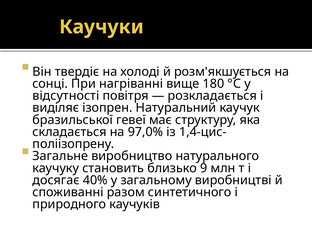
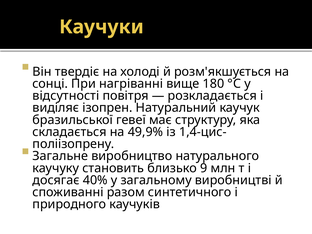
97,0%: 97,0% -> 49,9%
